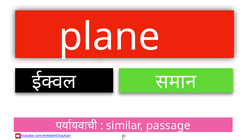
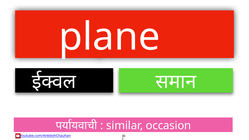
passage: passage -> occasion
